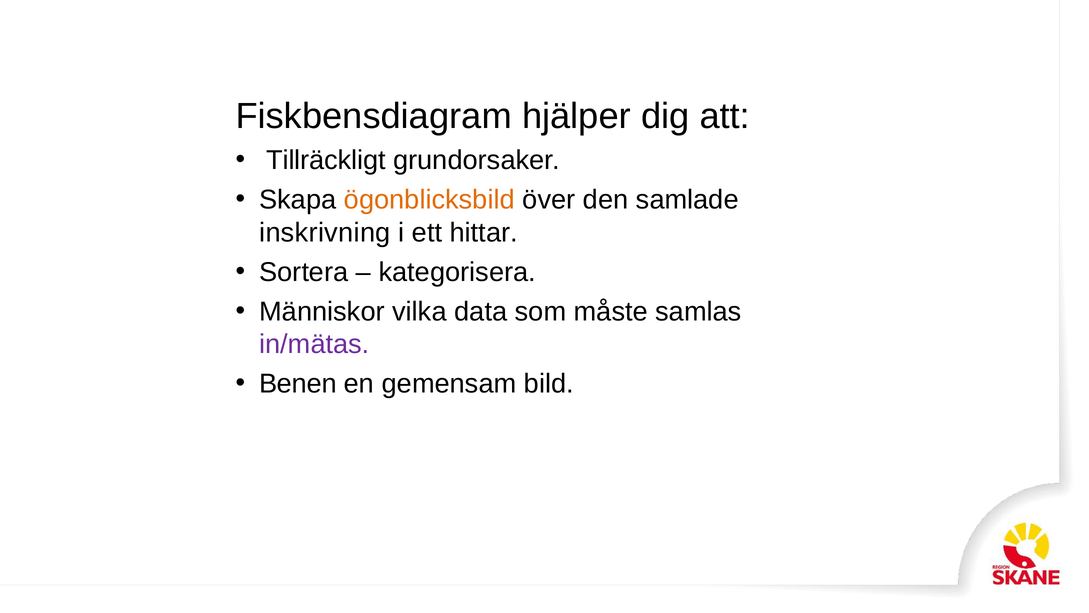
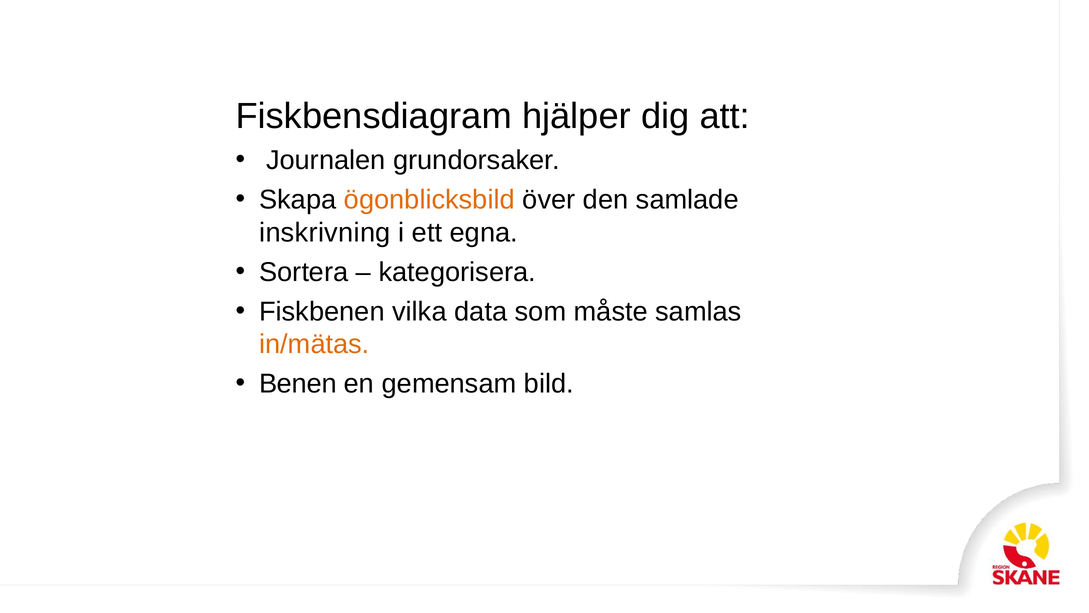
Tillräckligt: Tillräckligt -> Journalen
hittar: hittar -> egna
Människor: Människor -> Fiskbenen
in/mätas colour: purple -> orange
